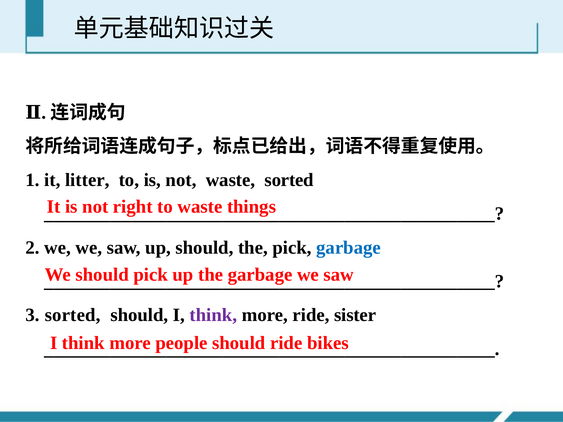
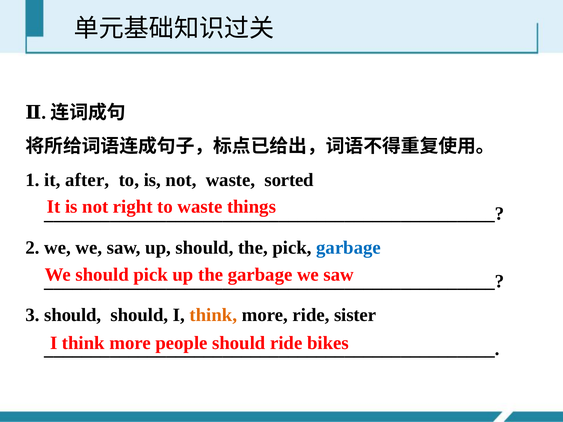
litter: litter -> after
3 sorted: sorted -> should
think at (213, 315) colour: purple -> orange
